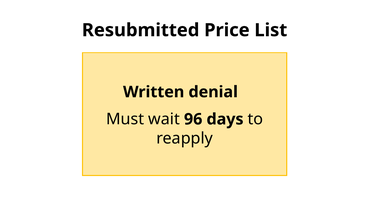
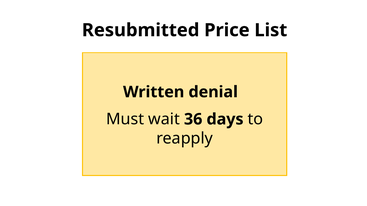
96: 96 -> 36
